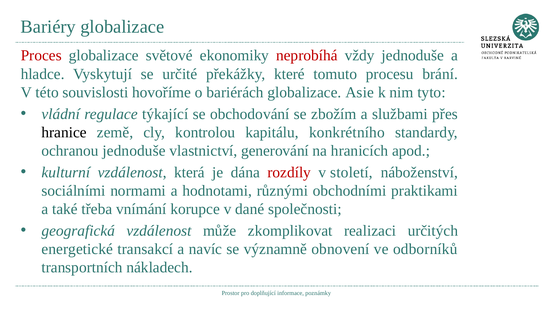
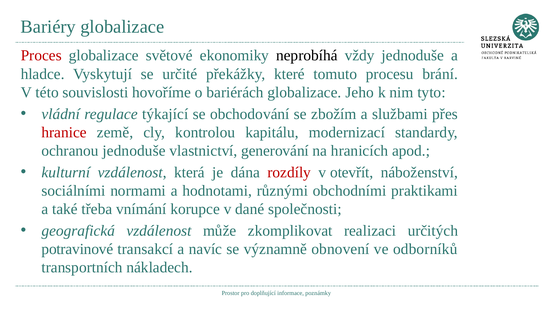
neprobíhá colour: red -> black
Asie: Asie -> Jeho
hranice colour: black -> red
konkrétního: konkrétního -> modernizací
století: století -> otevřít
energetické: energetické -> potravinové
